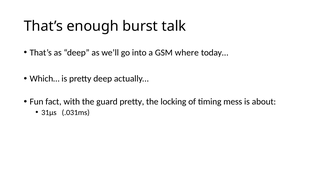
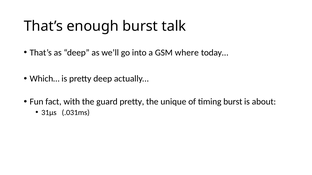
locking: locking -> unique
timing mess: mess -> burst
